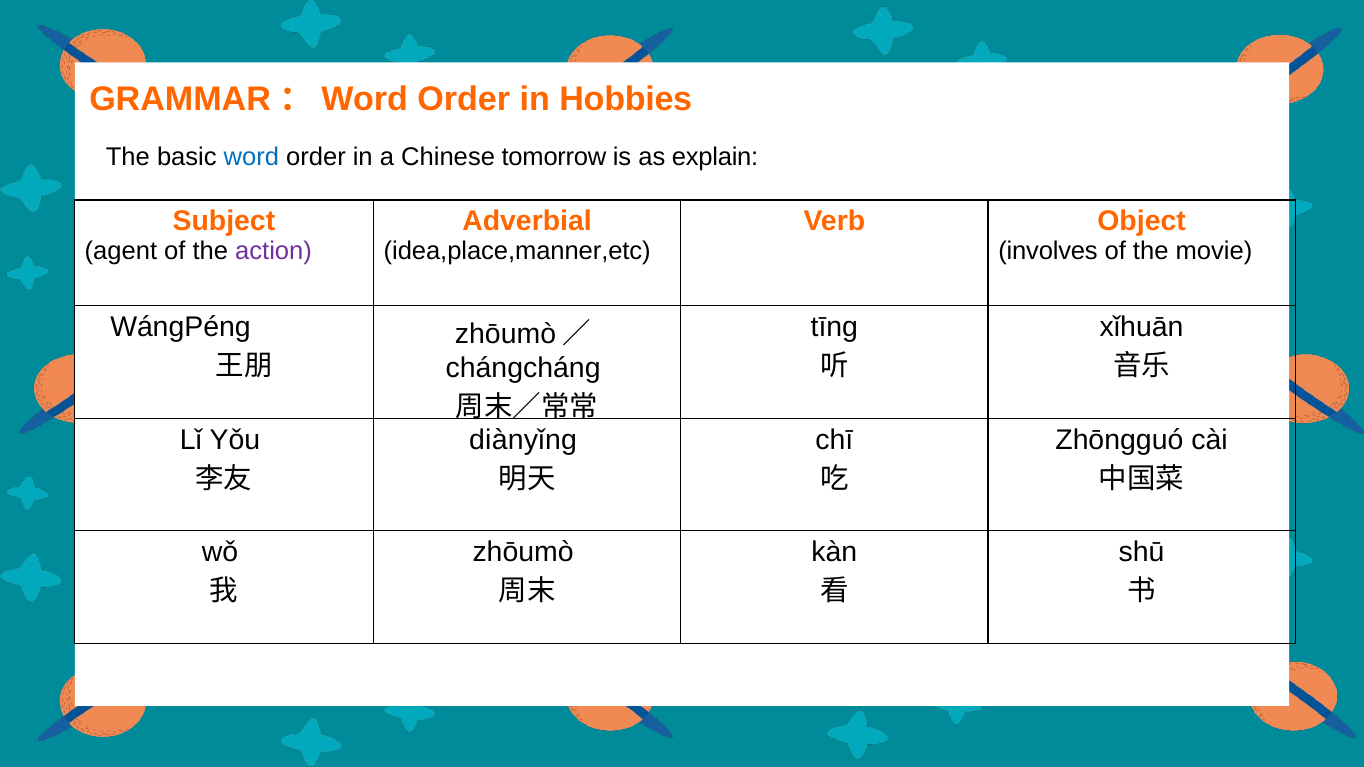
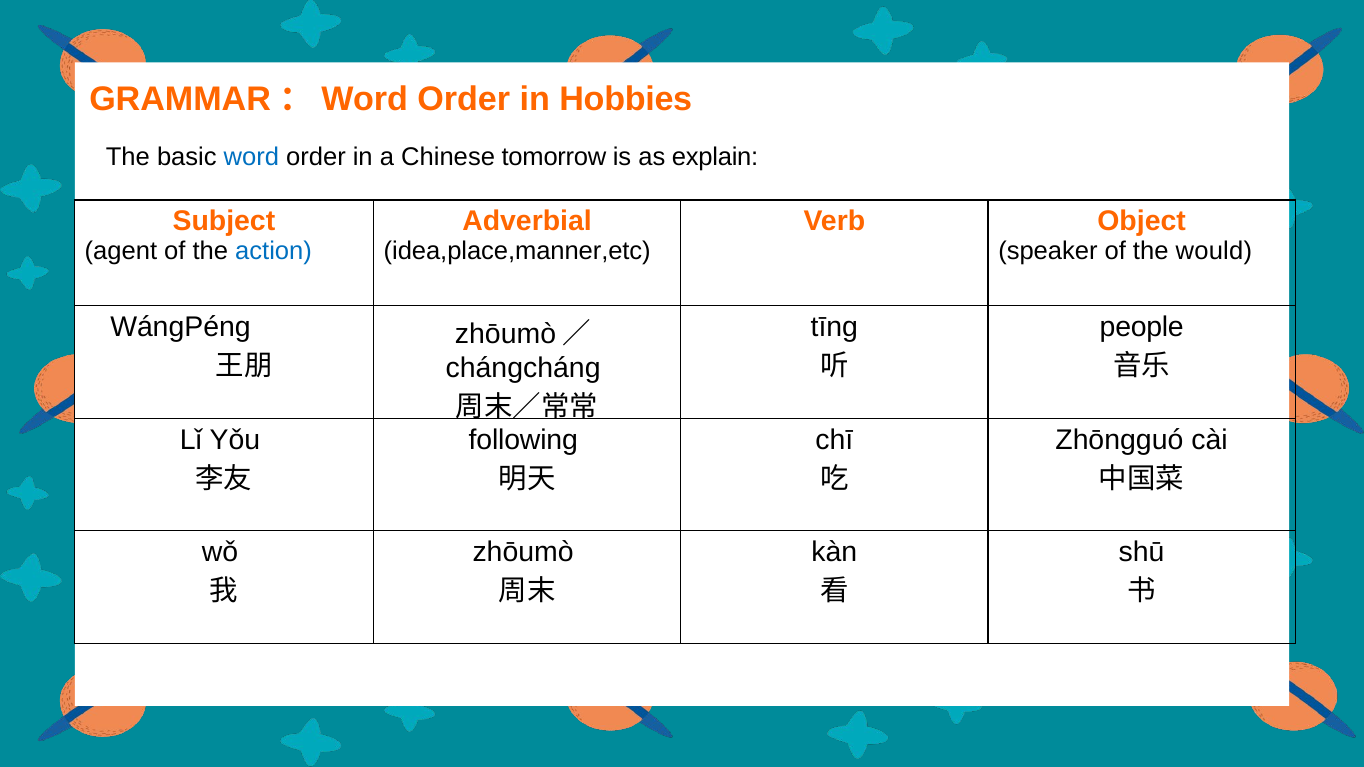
action colour: purple -> blue
involves: involves -> speaker
movie: movie -> would
xǐhuān: xǐhuān -> people
diànyǐng: diànyǐng -> following
